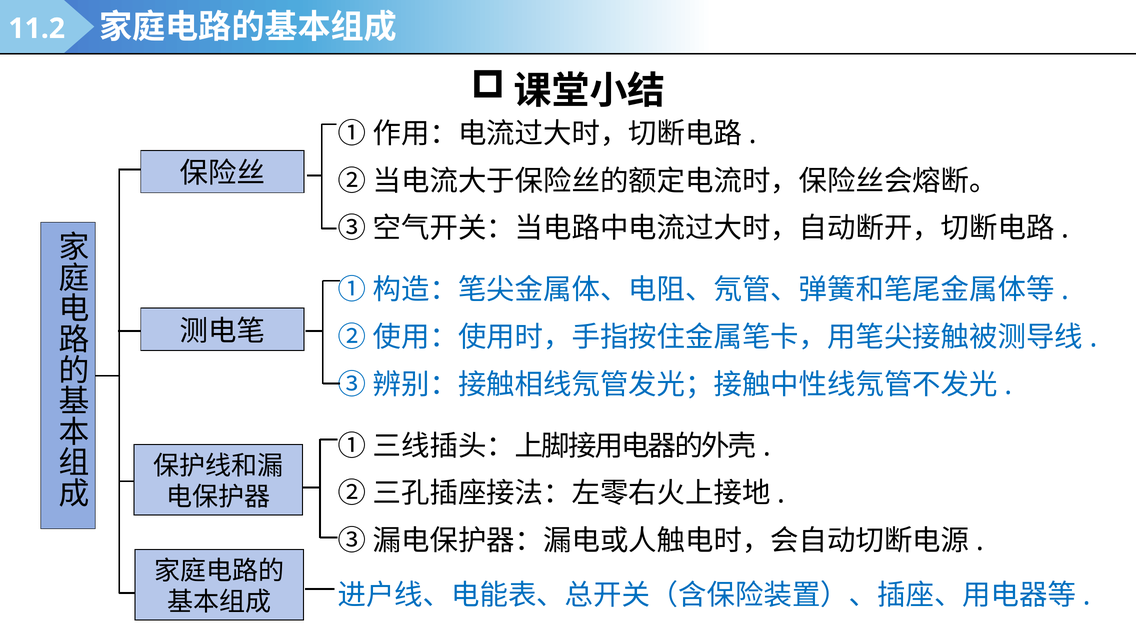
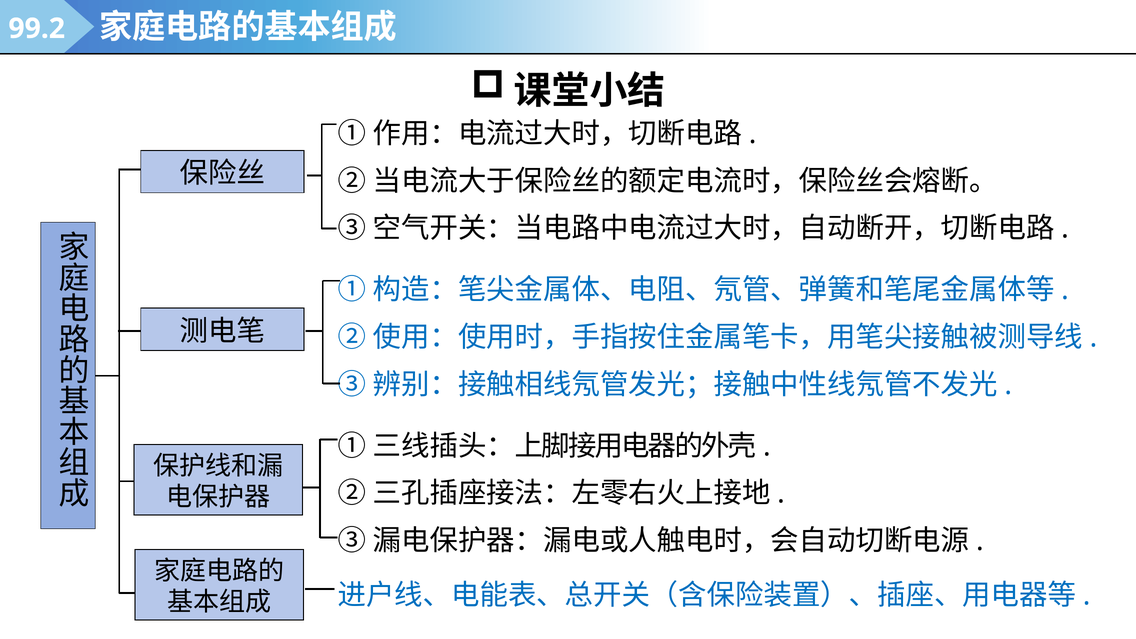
11.2: 11.2 -> 99.2
